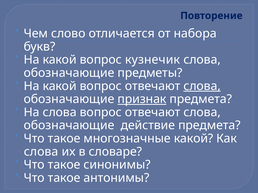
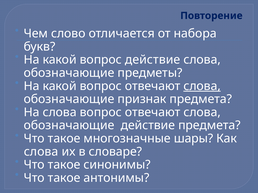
вопрос кузнечик: кузнечик -> действие
признак underline: present -> none
многозначные какой: какой -> шары
